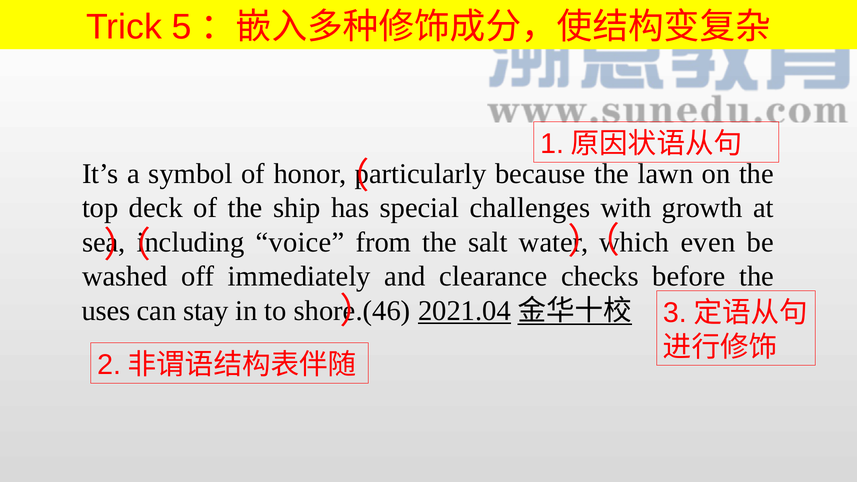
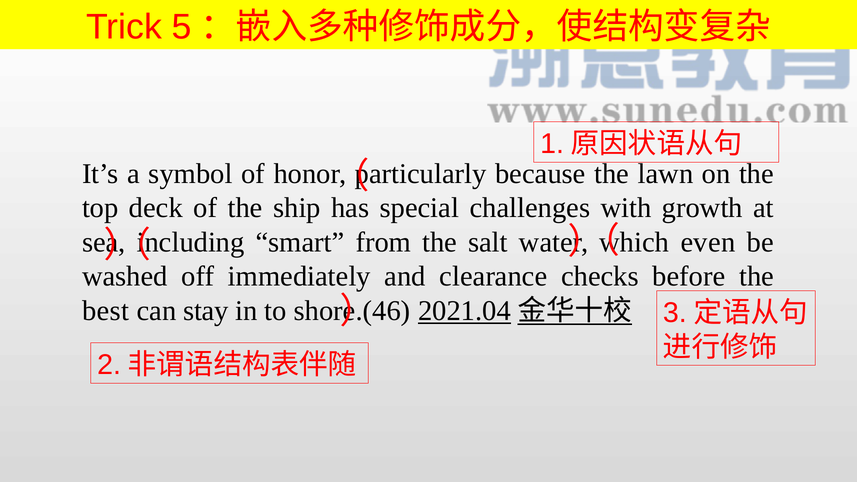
voice: voice -> smart
uses: uses -> best
